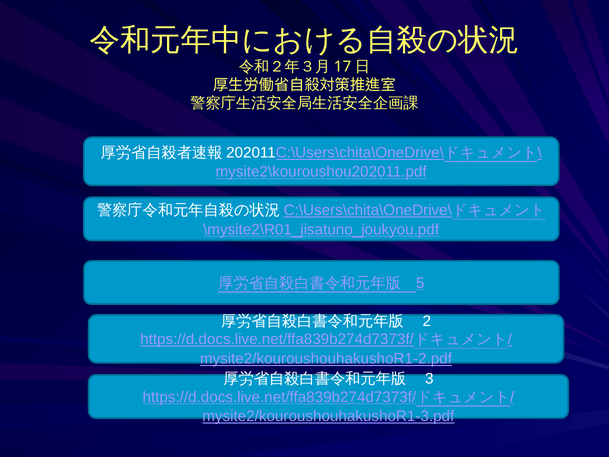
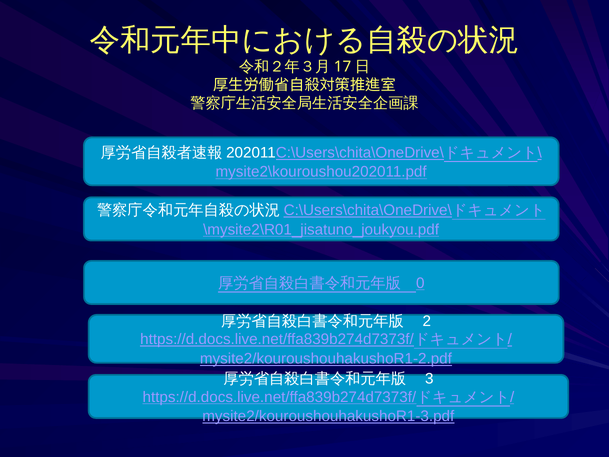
5: 5 -> 0
